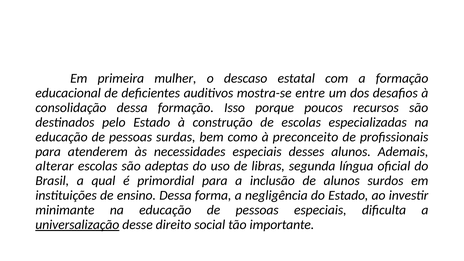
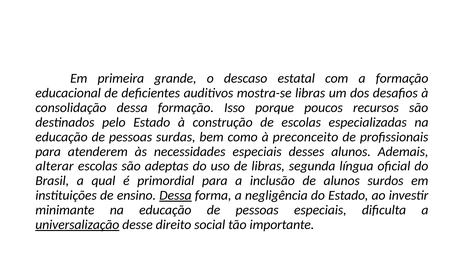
mulher: mulher -> grande
mostra-se entre: entre -> libras
Dessa at (175, 195) underline: none -> present
